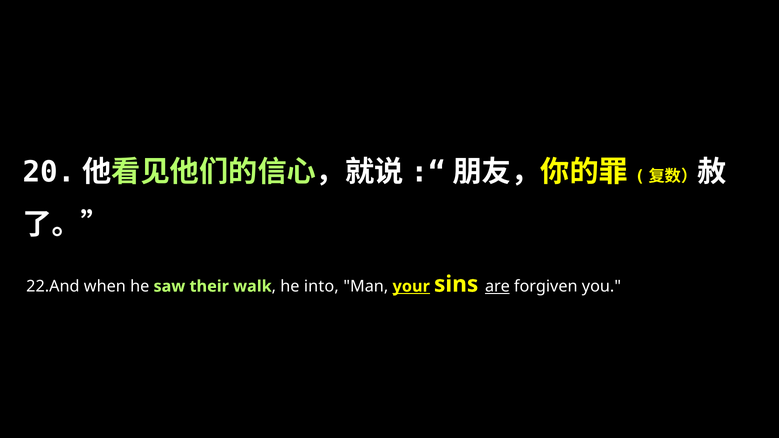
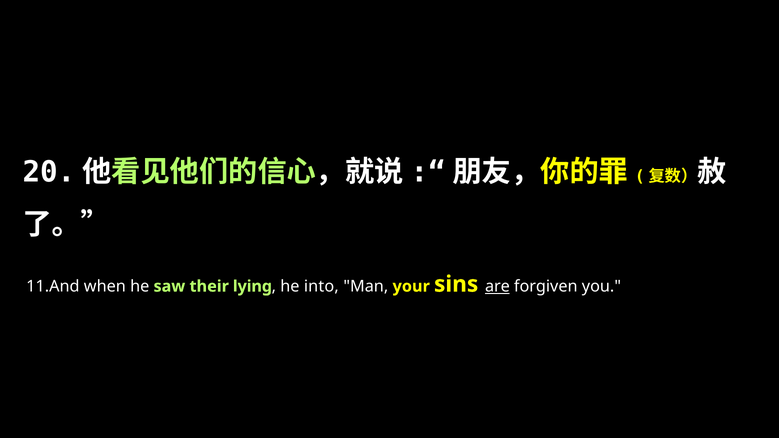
22.And: 22.And -> 11.And
walk: walk -> lying
your underline: present -> none
